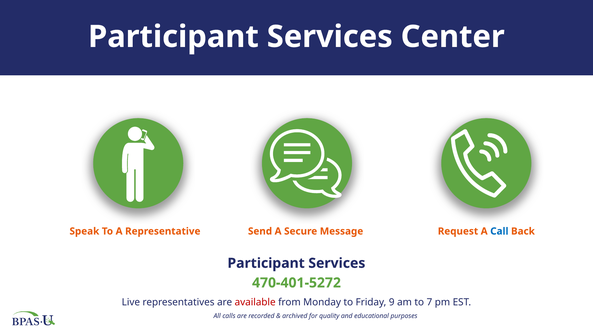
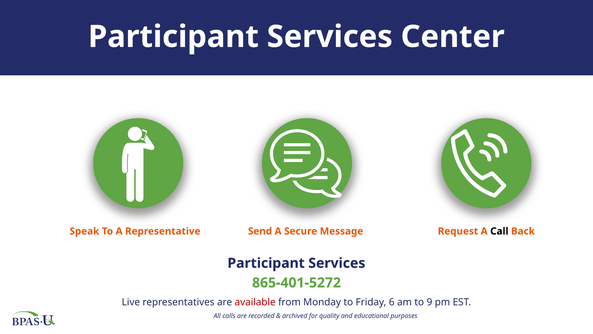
Call colour: blue -> black
470-401-5272: 470-401-5272 -> 865-401-5272
9: 9 -> 6
7: 7 -> 9
